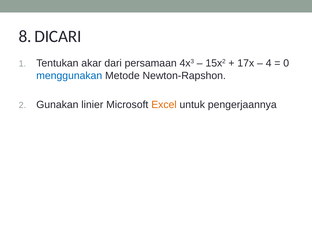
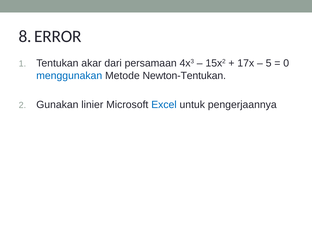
DICARI: DICARI -> ERROR
4: 4 -> 5
Newton-Rapshon: Newton-Rapshon -> Newton-Tentukan
Excel colour: orange -> blue
